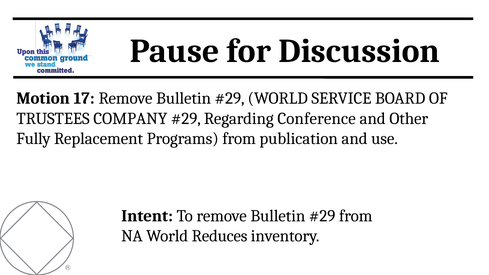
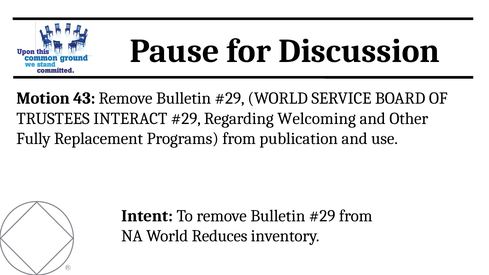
17: 17 -> 43
COMPANY: COMPANY -> INTERACT
Conference: Conference -> Welcoming
